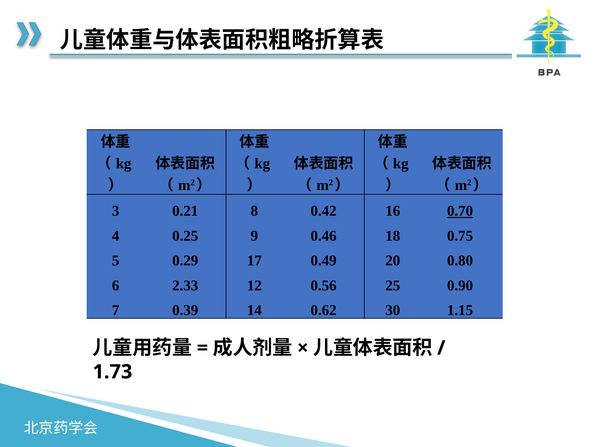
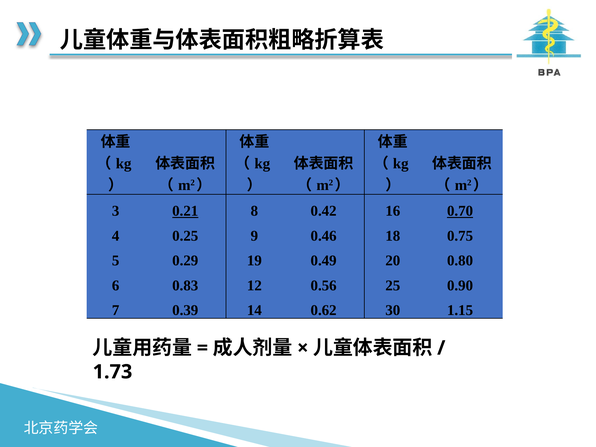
0.21 underline: none -> present
17: 17 -> 19
2.33: 2.33 -> 0.83
